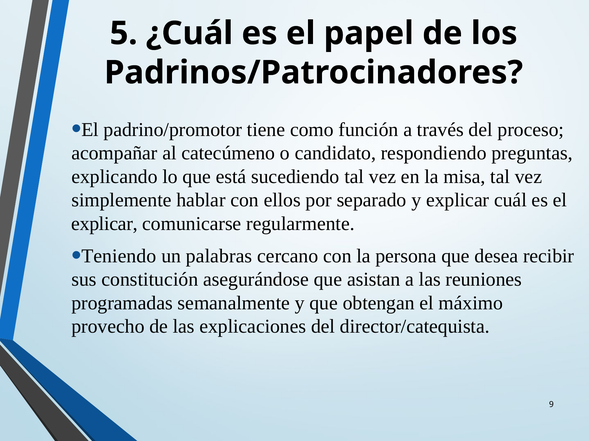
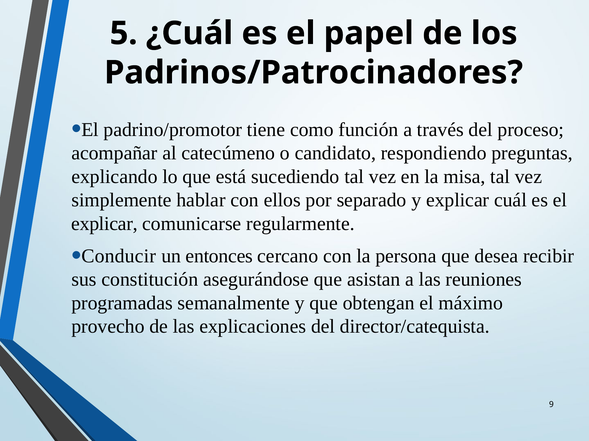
Teniendo: Teniendo -> Conducir
palabras: palabras -> entonces
